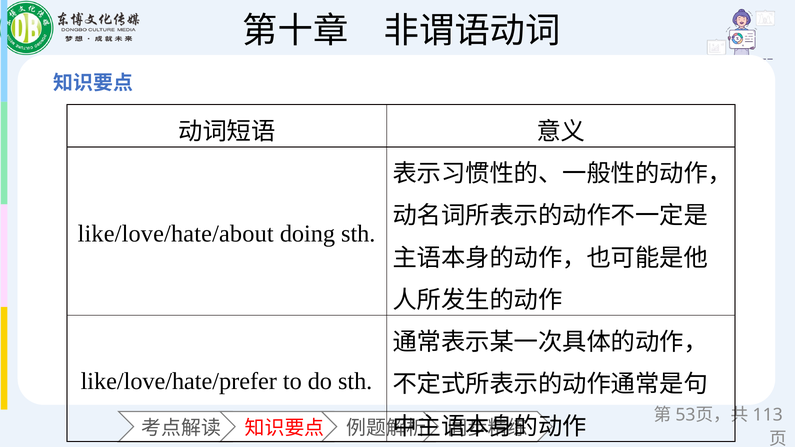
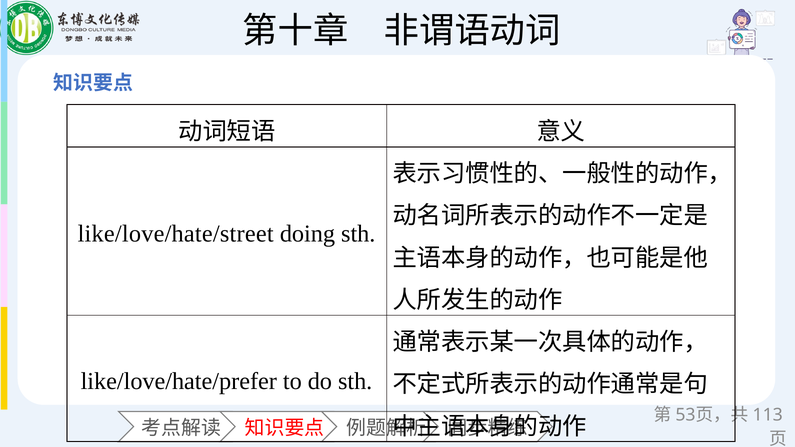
like/love/hate/about: like/love/hate/about -> like/love/hate/street
